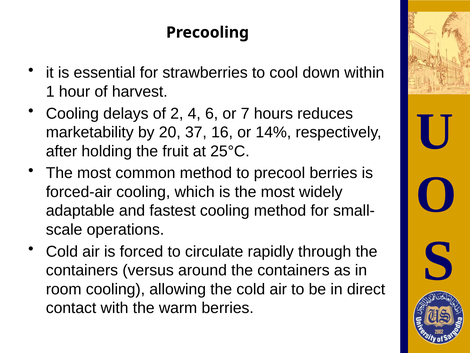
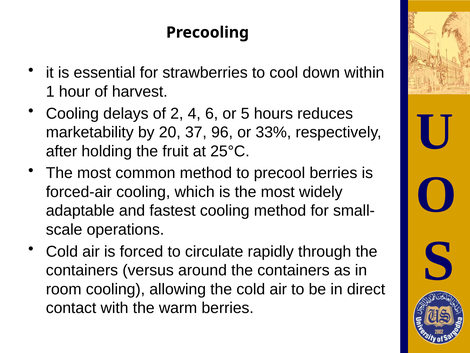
7: 7 -> 5
16: 16 -> 96
14%: 14% -> 33%
